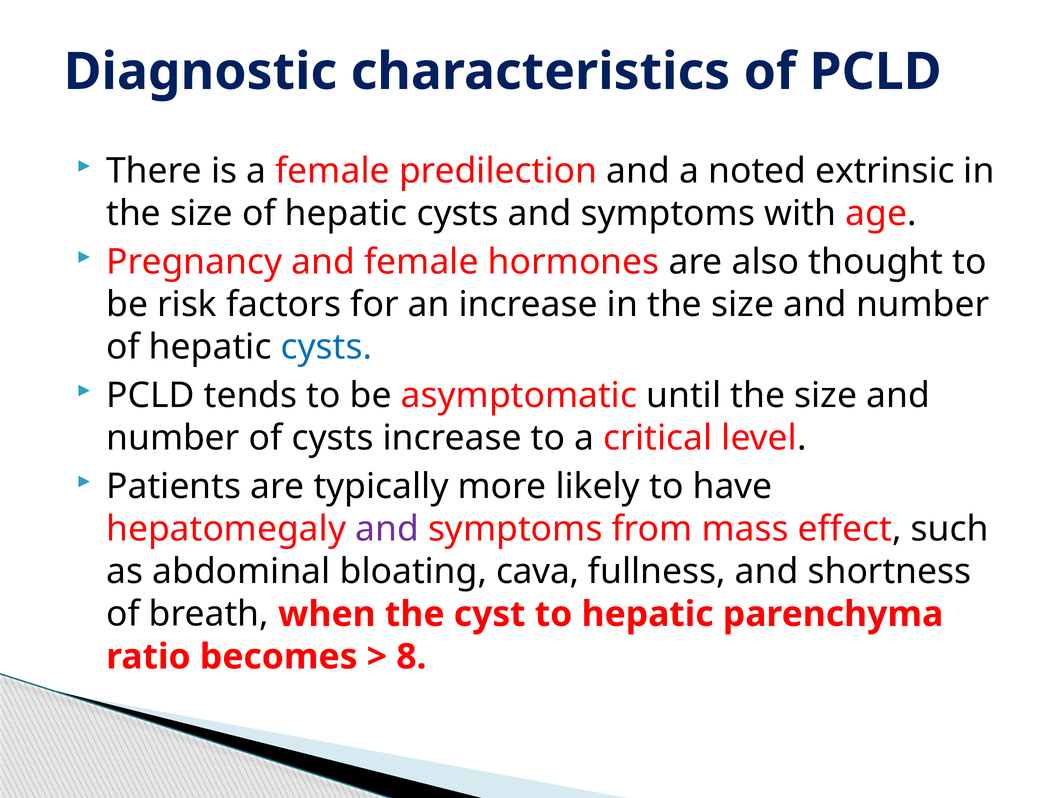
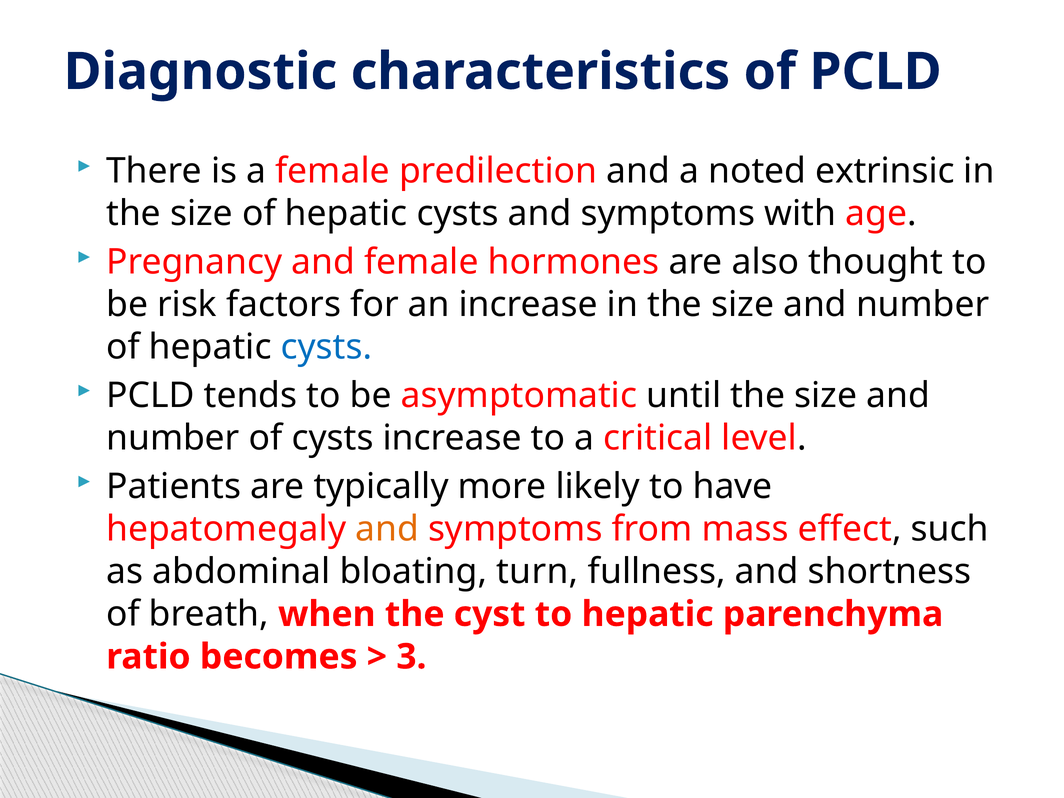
and at (387, 529) colour: purple -> orange
cava: cava -> turn
8: 8 -> 3
